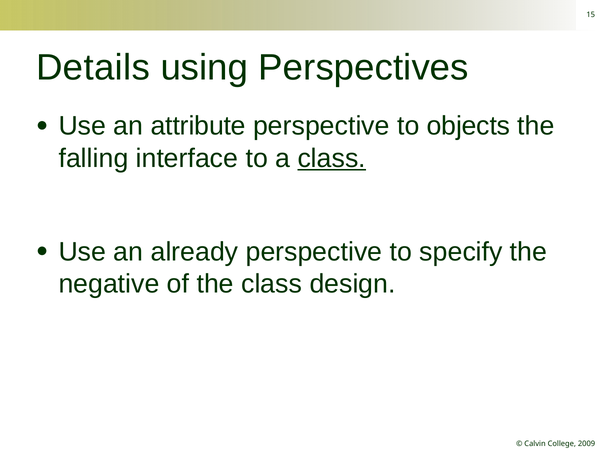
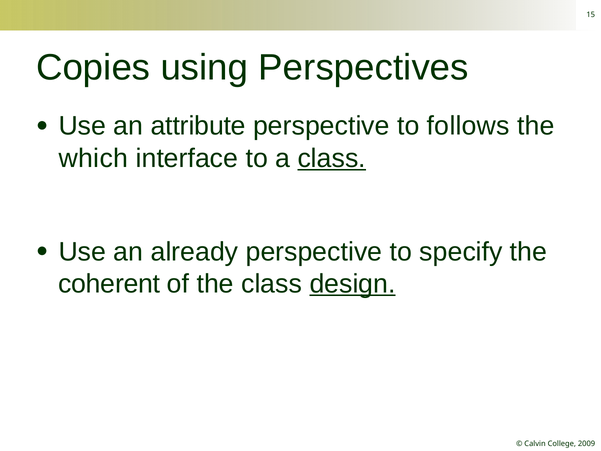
Details: Details -> Copies
objects: objects -> follows
falling: falling -> which
negative: negative -> coherent
design underline: none -> present
